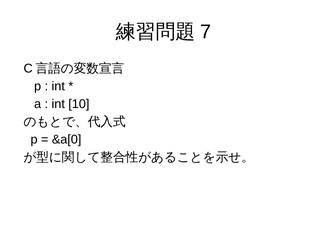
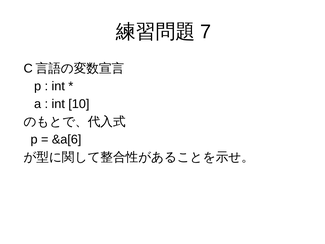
&a[0: &a[0 -> &a[6
